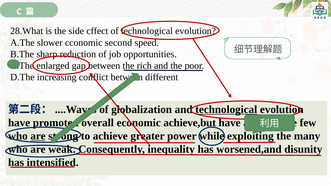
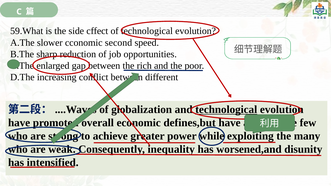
28.What: 28.What -> 59.What
achieve,but: achieve,but -> defines,but
are at (38, 136) underline: present -> none
